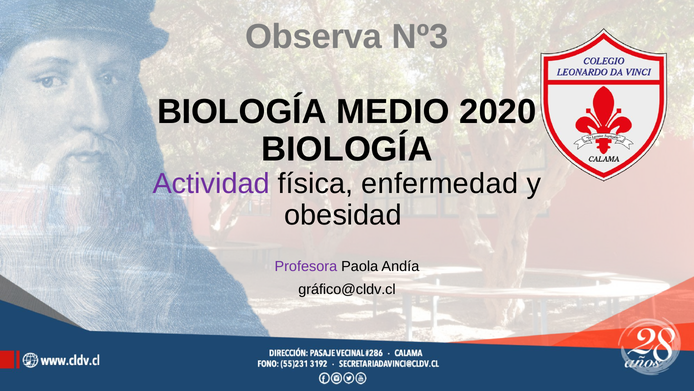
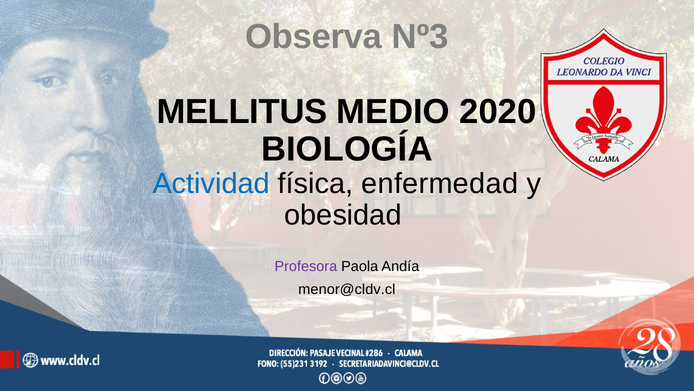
BIOLOGÍA at (242, 112): BIOLOGÍA -> MELLITUS
Actividad colour: purple -> blue
gráfico@cldv.cl: gráfico@cldv.cl -> menor@cldv.cl
